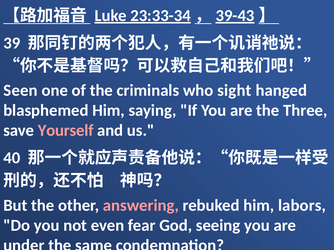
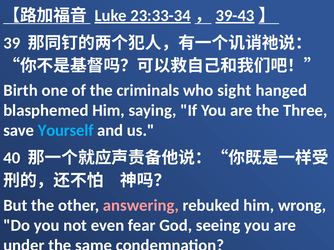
Seen: Seen -> Birth
Yourself colour: pink -> light blue
labors: labors -> wrong
